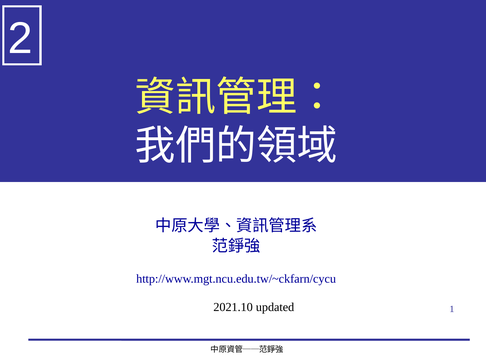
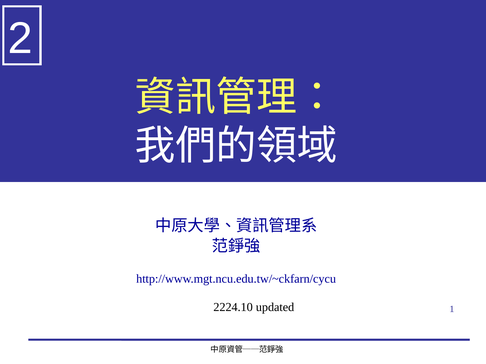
2021.10: 2021.10 -> 2224.10
